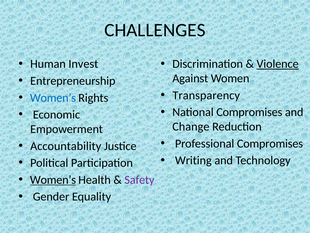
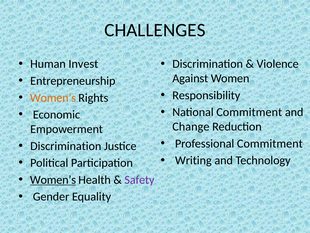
Violence underline: present -> none
Transparency: Transparency -> Responsibility
Women’s at (53, 98) colour: blue -> orange
National Compromises: Compromises -> Commitment
Professional Compromises: Compromises -> Commitment
Accountability at (66, 146): Accountability -> Discrimination
